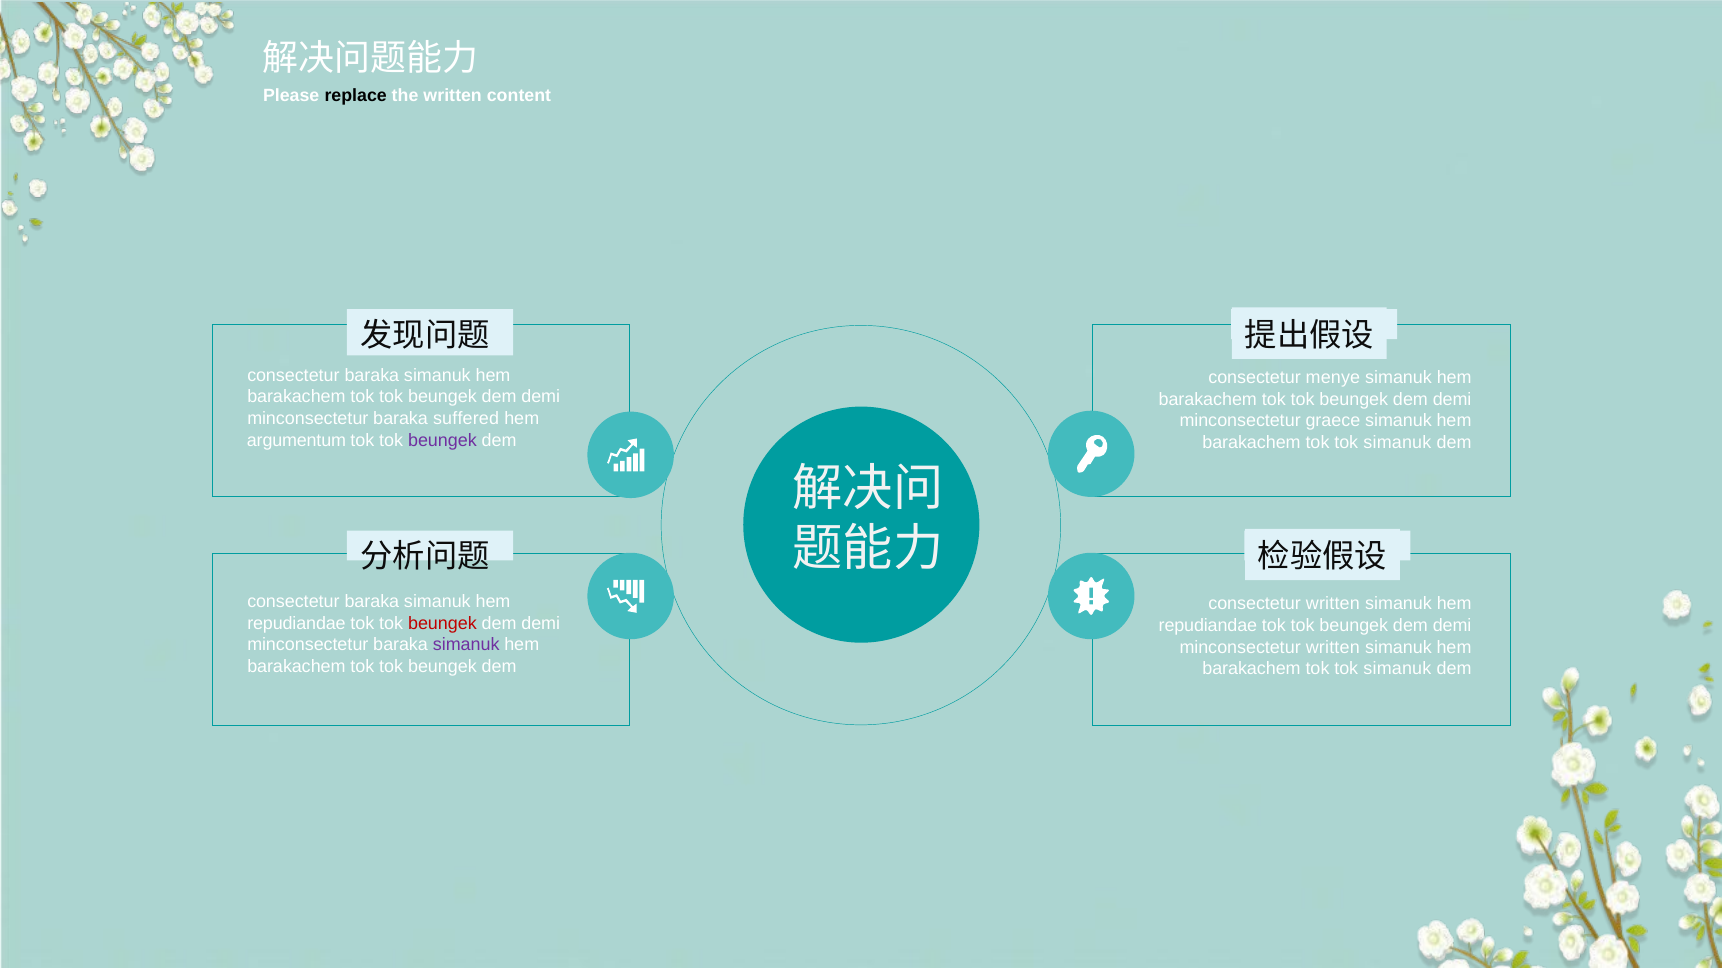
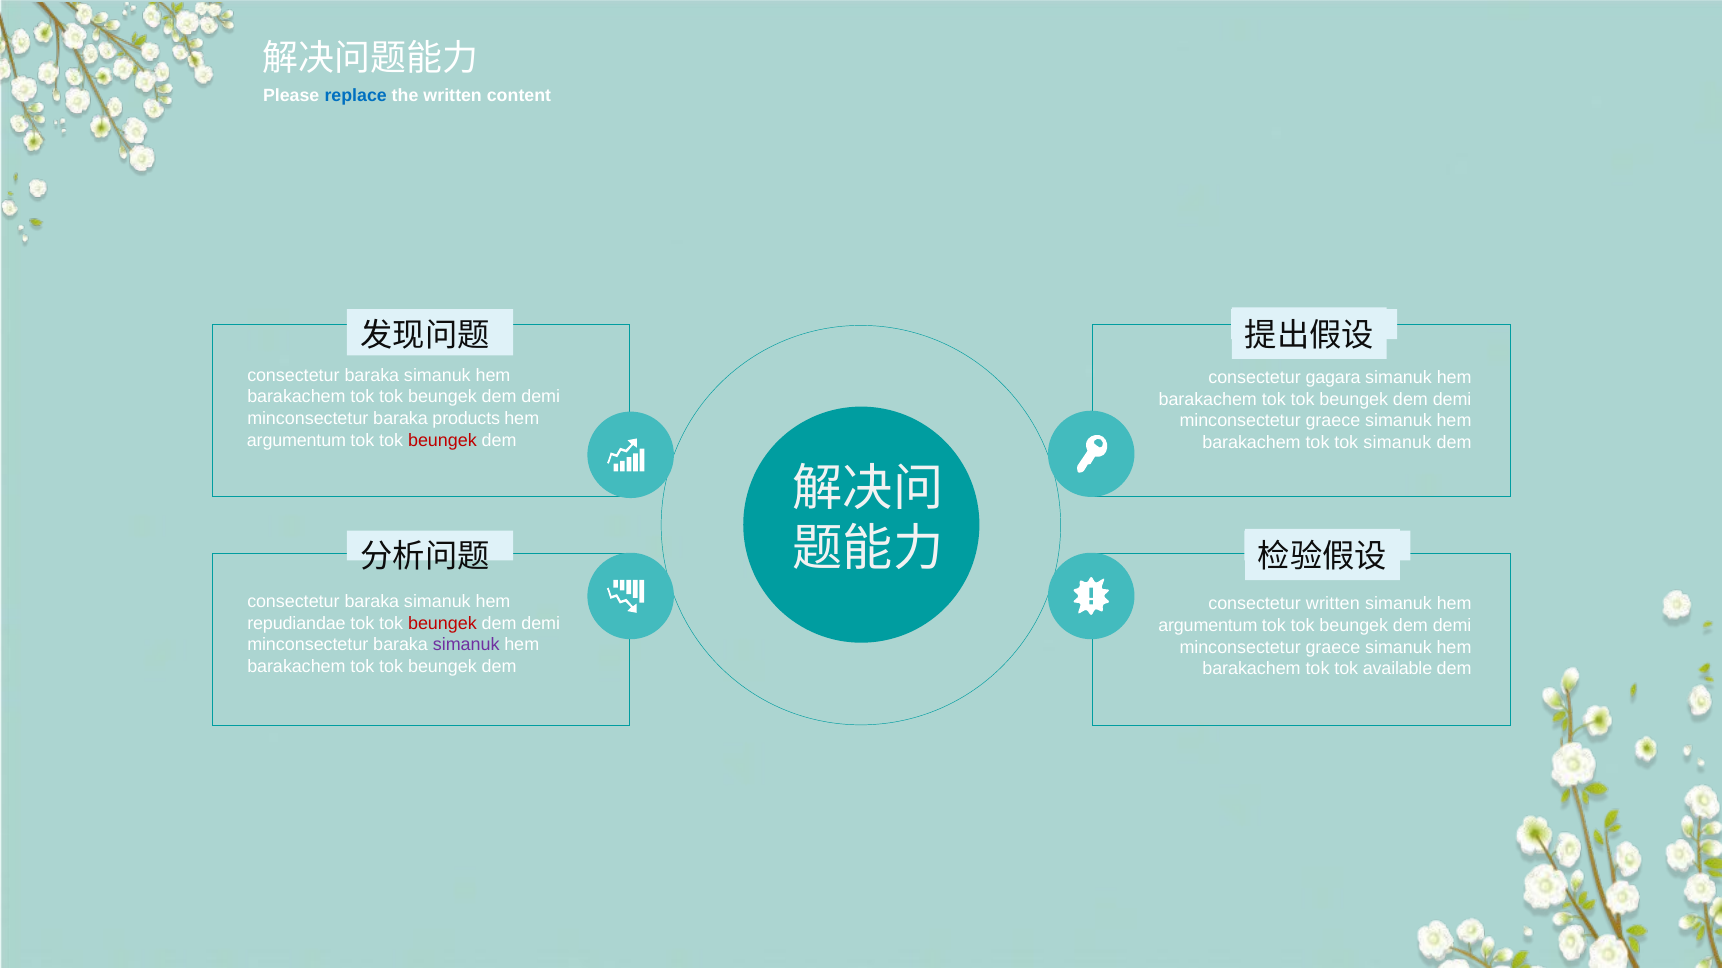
replace colour: black -> blue
menye: menye -> gagara
suffered: suffered -> products
beungek at (442, 440) colour: purple -> red
repudiandae at (1208, 626): repudiandae -> argumentum
written at (1333, 648): written -> graece
simanuk at (1397, 669): simanuk -> available
